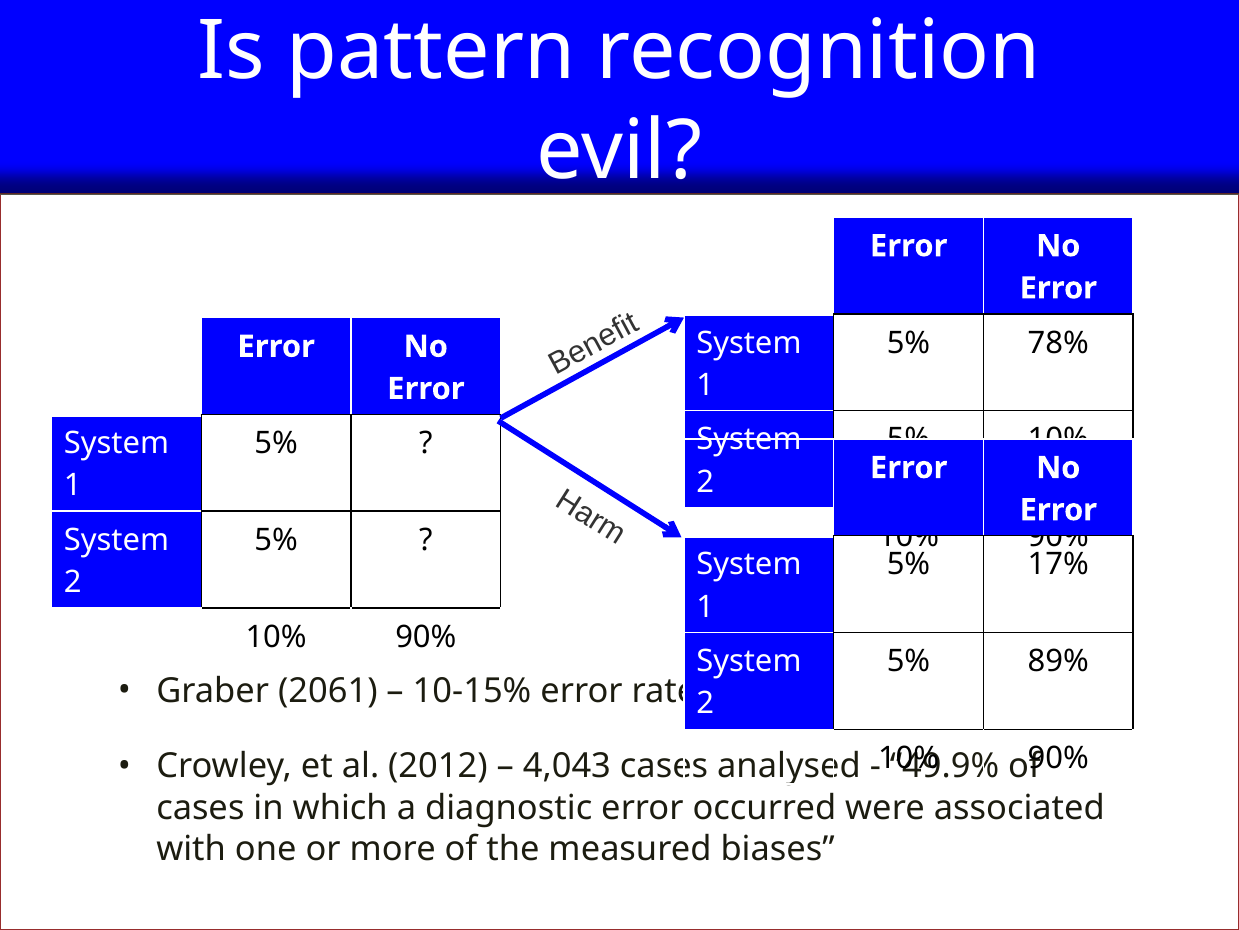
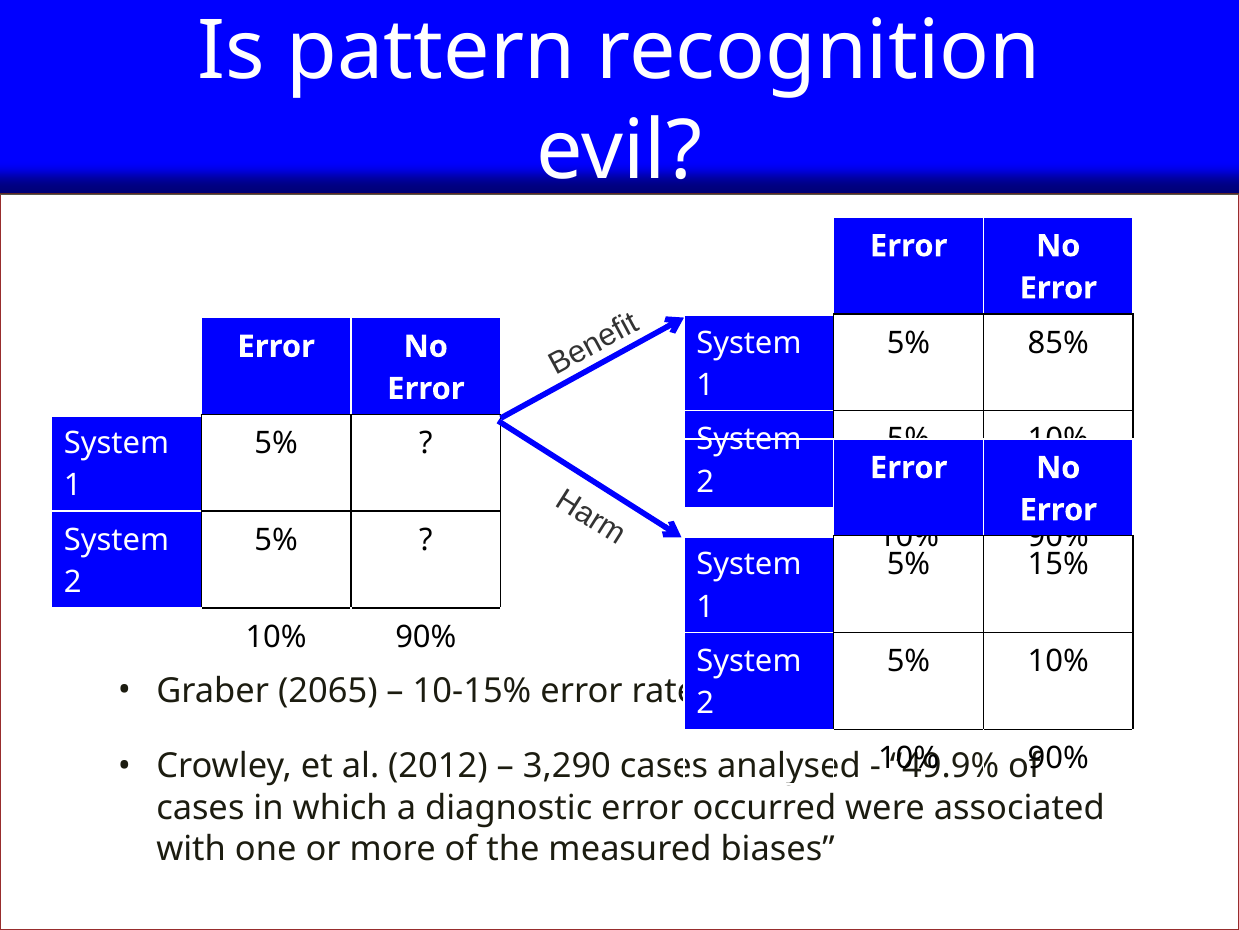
78%: 78% -> 85%
17%: 17% -> 15%
89% at (1058, 661): 89% -> 10%
2061: 2061 -> 2065
4,043: 4,043 -> 3,290
